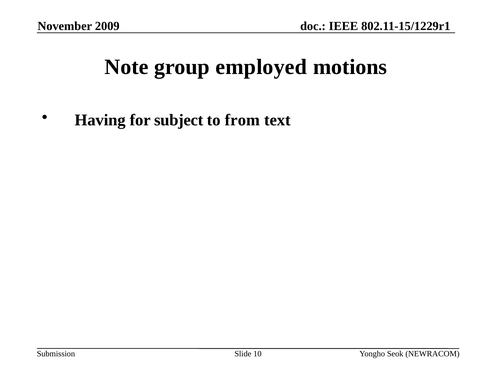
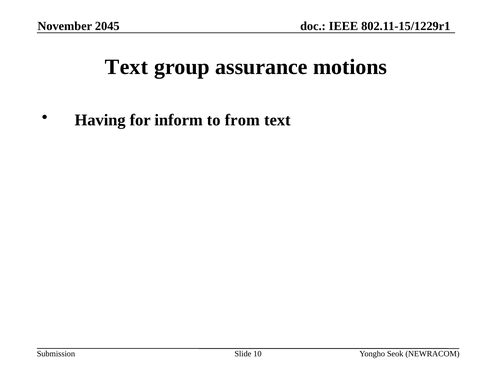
2009: 2009 -> 2045
Note at (127, 67): Note -> Text
employed: employed -> assurance
subject: subject -> inform
